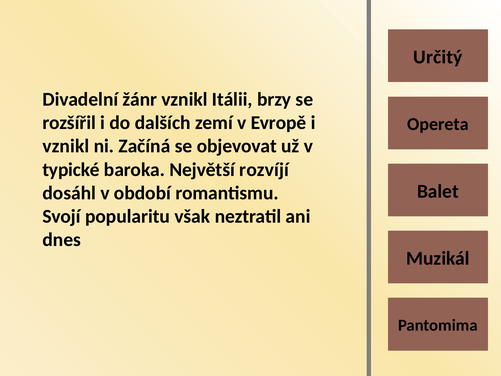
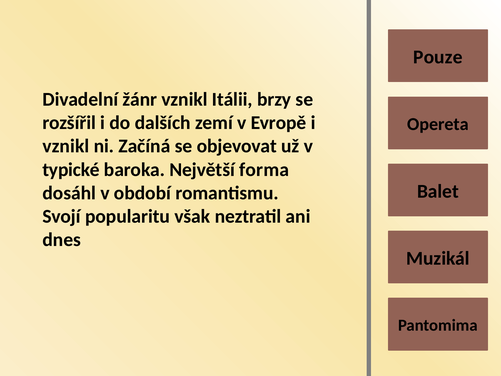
Určitý: Určitý -> Pouze
rozvíjí: rozvíjí -> forma
